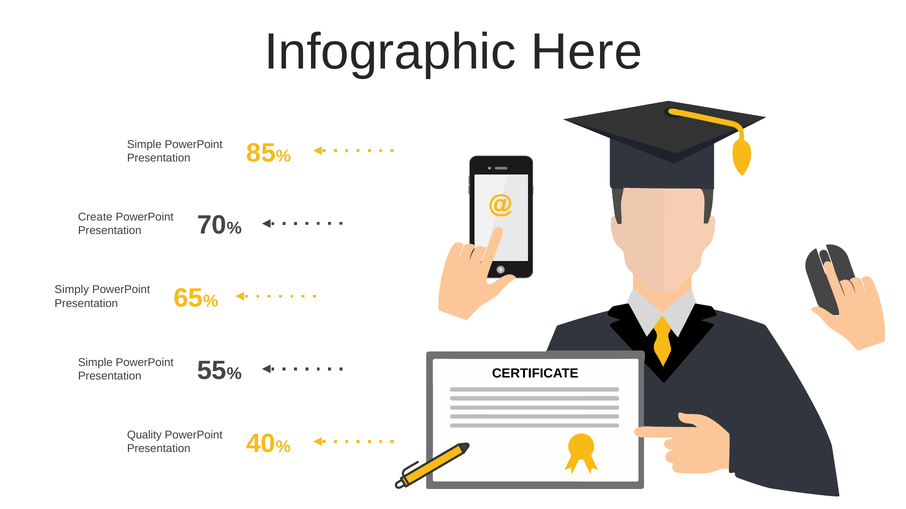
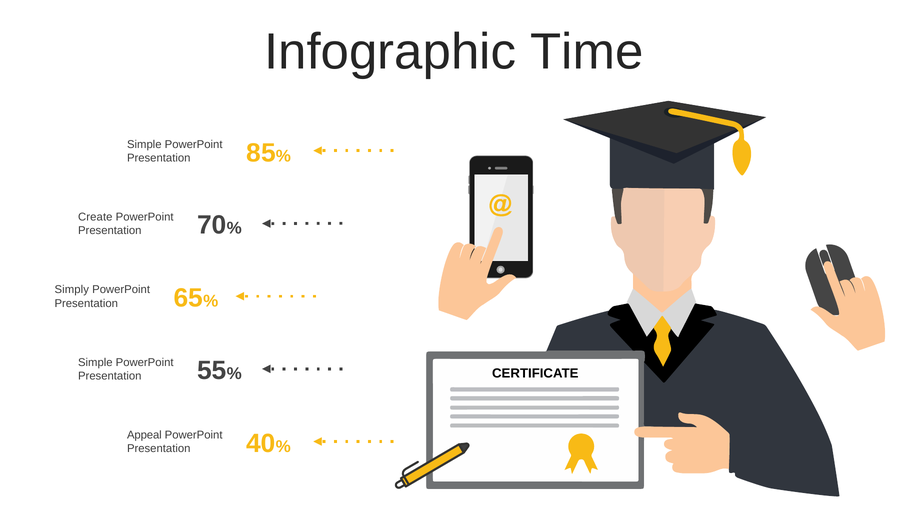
Here: Here -> Time
Quality: Quality -> Appeal
